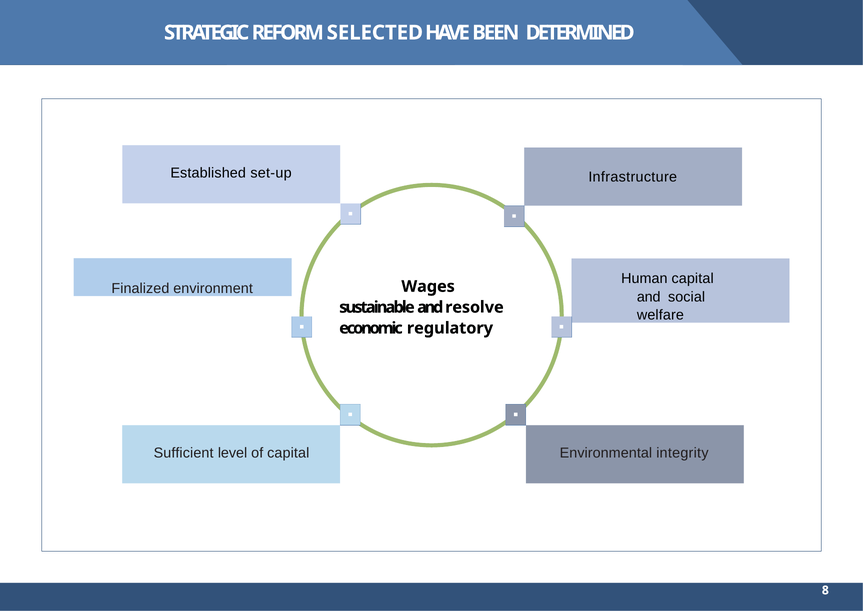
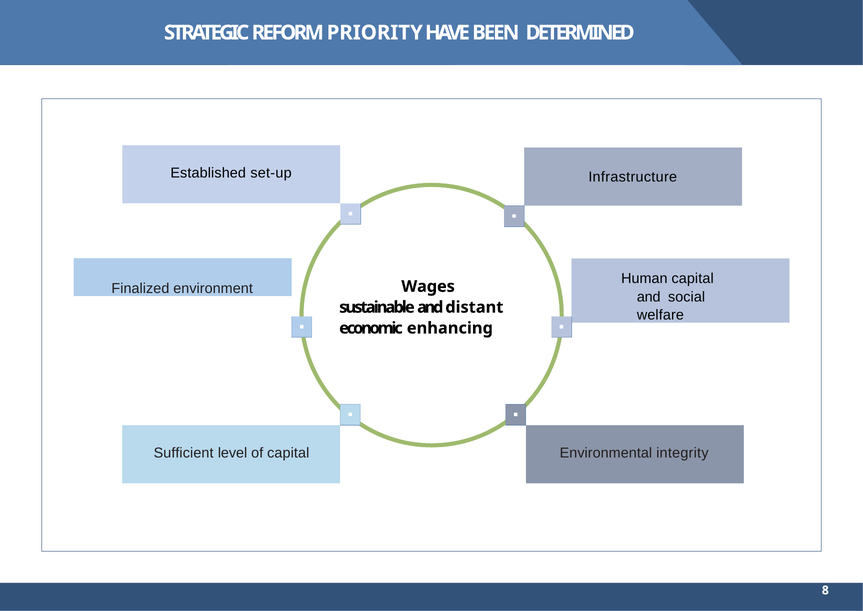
SELECTED: SELECTED -> PRIORITY
resolve: resolve -> distant
regulatory: regulatory -> enhancing
